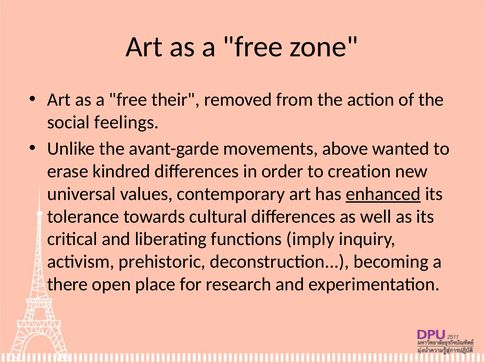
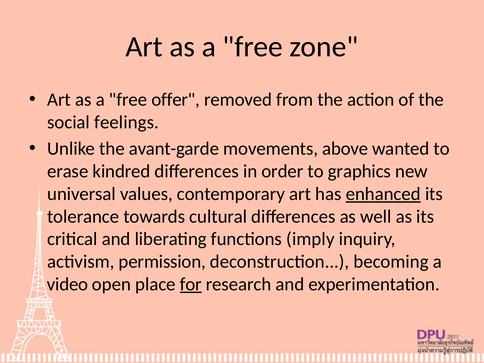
their: their -> offer
creation: creation -> graphics
prehistoric: prehistoric -> permission
there: there -> video
for underline: none -> present
